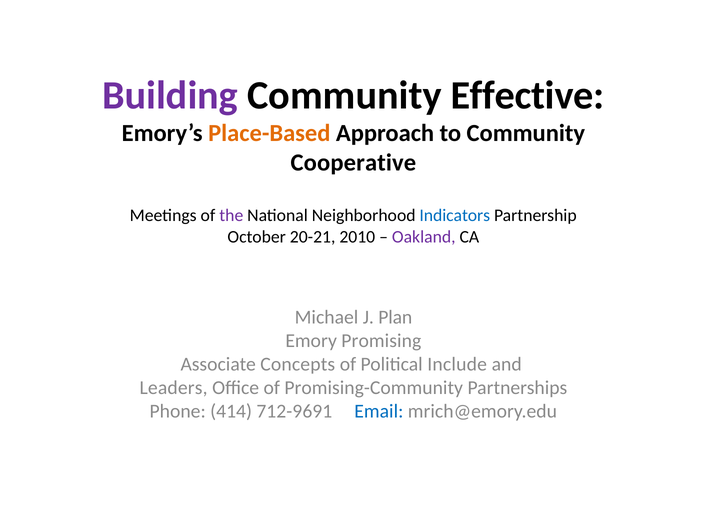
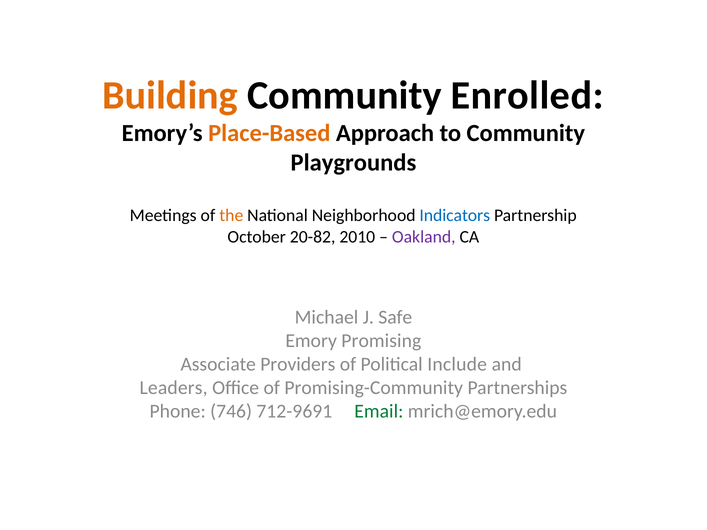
Building colour: purple -> orange
Effective: Effective -> Enrolled
Cooperative: Cooperative -> Playgrounds
the colour: purple -> orange
20-21: 20-21 -> 20-82
Plan: Plan -> Safe
Concepts: Concepts -> Providers
414: 414 -> 746
Email colour: blue -> green
